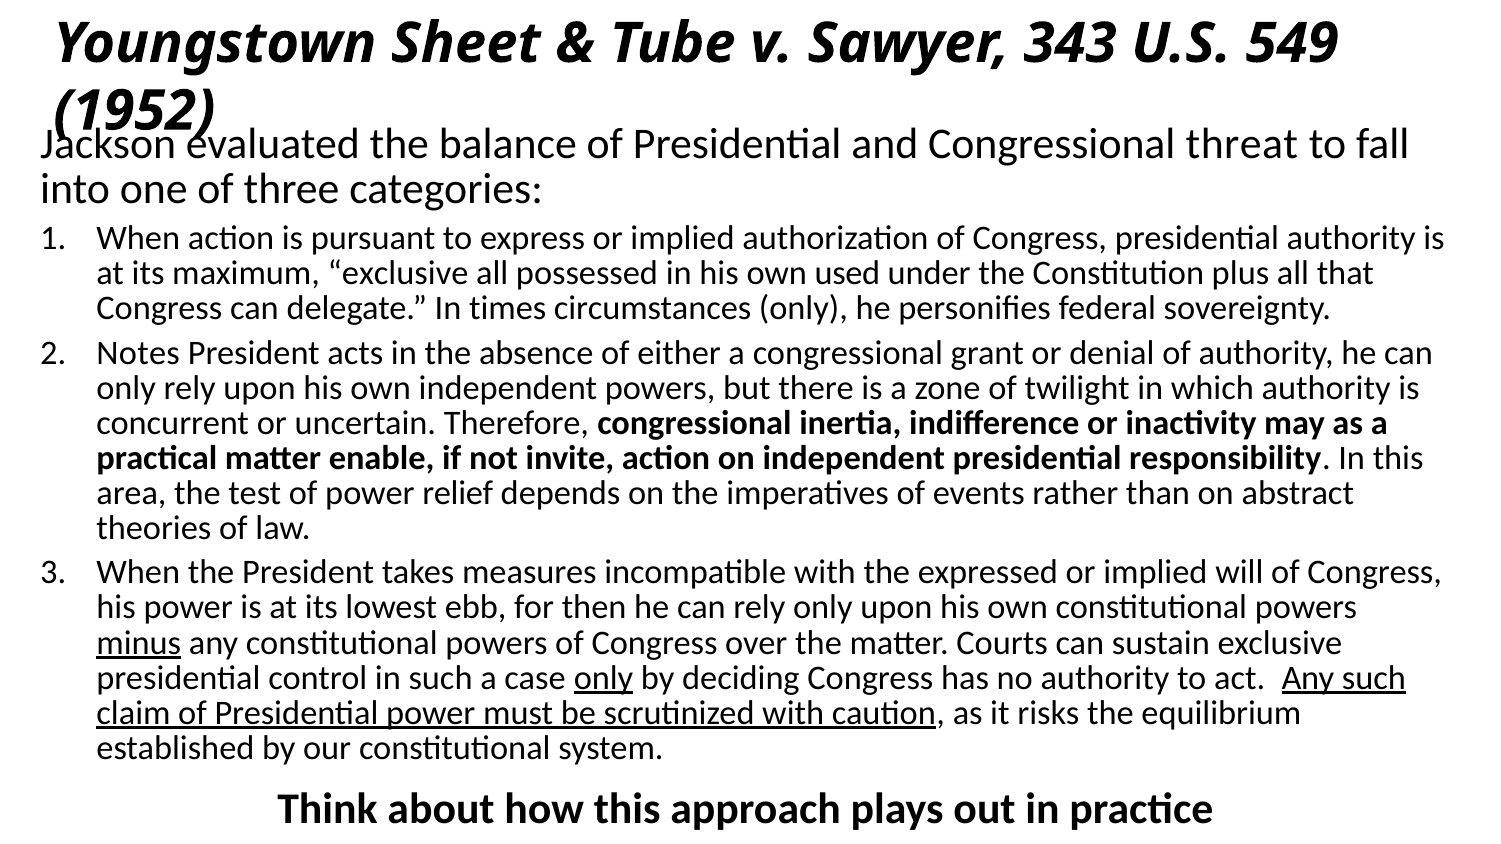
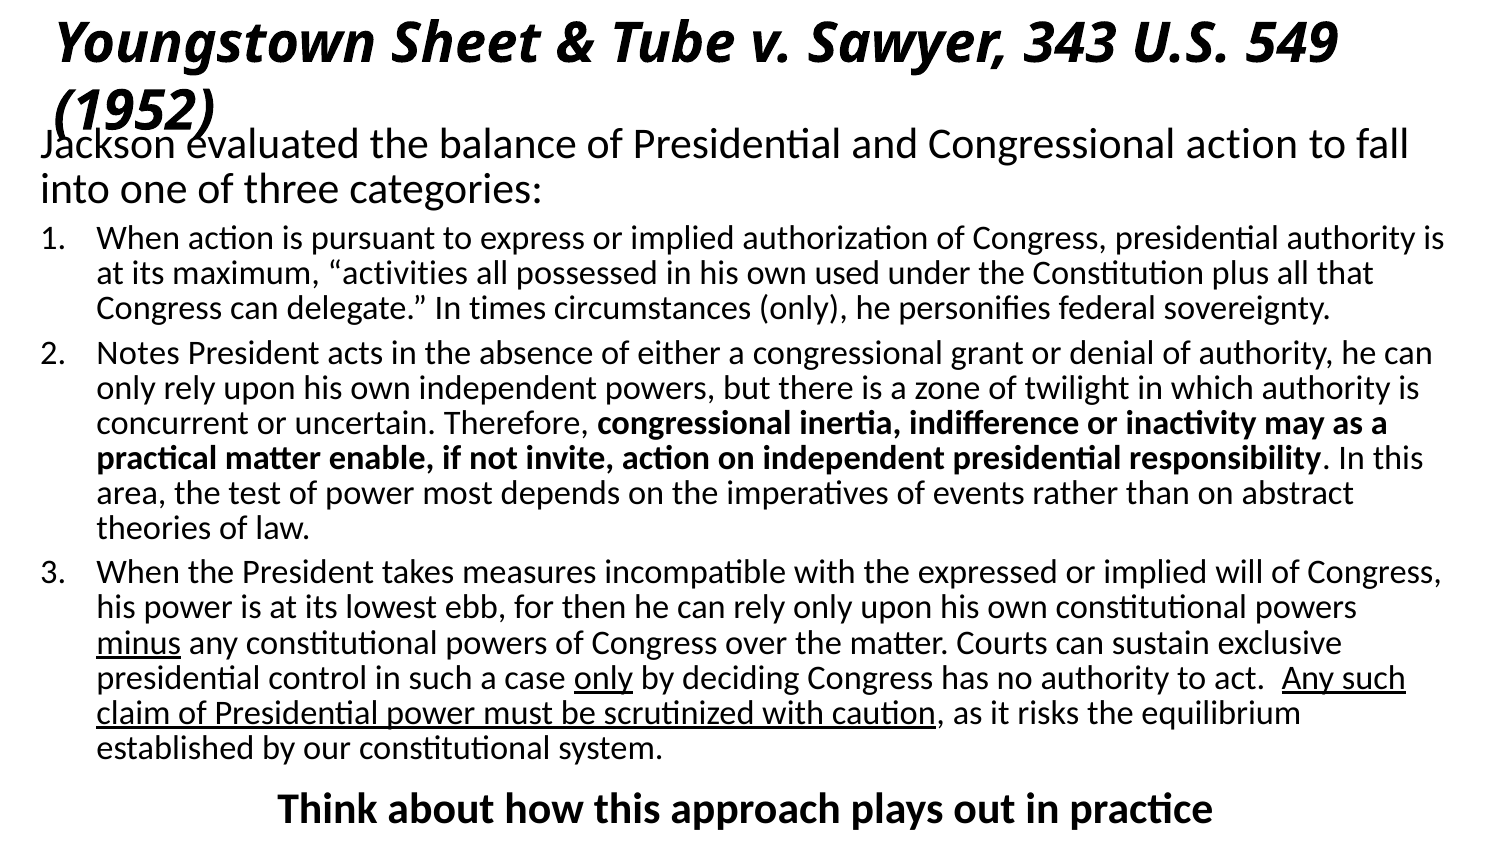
Congressional threat: threat -> action
maximum exclusive: exclusive -> activities
relief: relief -> most
